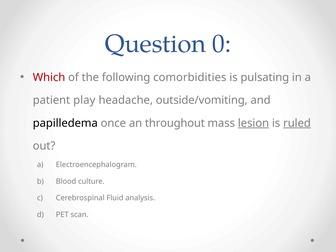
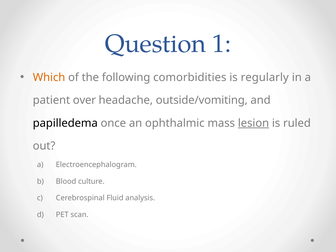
0: 0 -> 1
Which colour: red -> orange
pulsating: pulsating -> regularly
play: play -> over
throughout: throughout -> ophthalmic
ruled underline: present -> none
